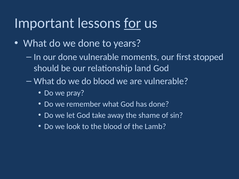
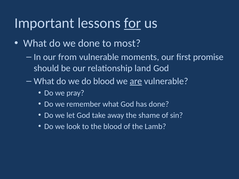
years: years -> most
our done: done -> from
stopped: stopped -> promise
are underline: none -> present
